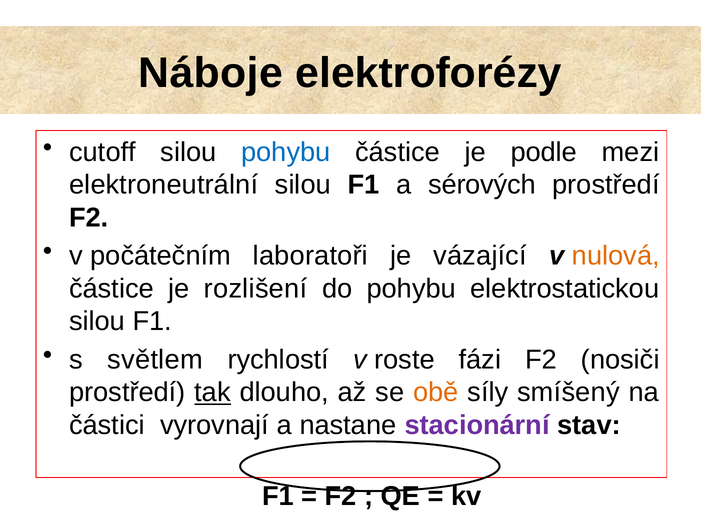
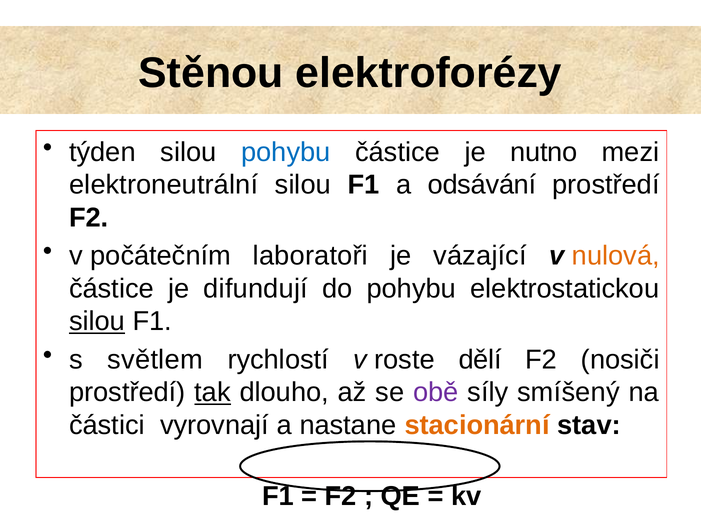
Náboje: Náboje -> Stěnou
cutoff: cutoff -> týden
podle: podle -> nutno
sérových: sérových -> odsávání
rozlišení: rozlišení -> difundují
silou at (97, 321) underline: none -> present
fázi: fázi -> dělí
obě colour: orange -> purple
stacionární colour: purple -> orange
